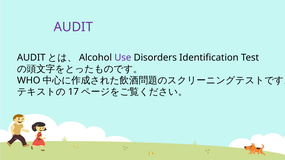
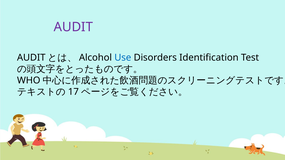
Use colour: purple -> blue
